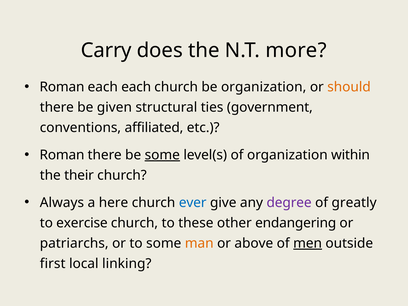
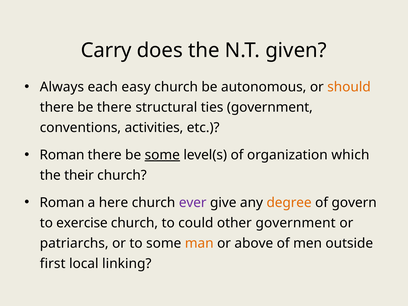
more: more -> given
Roman at (62, 87): Roman -> Always
each each: each -> easy
be organization: organization -> autonomous
be given: given -> there
affiliated: affiliated -> activities
within: within -> which
Always at (62, 203): Always -> Roman
ever colour: blue -> purple
degree colour: purple -> orange
greatly: greatly -> govern
these: these -> could
other endangering: endangering -> government
men underline: present -> none
